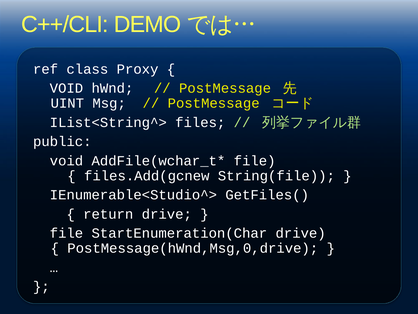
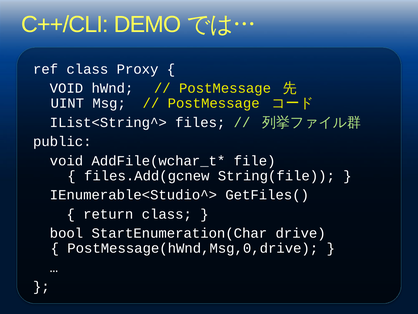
return drive: drive -> class
file at (66, 233): file -> bool
